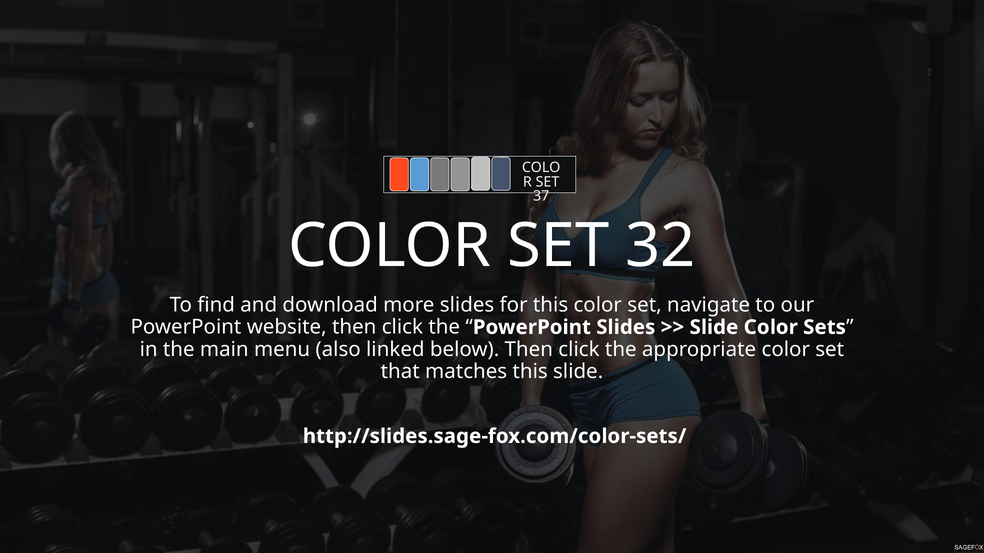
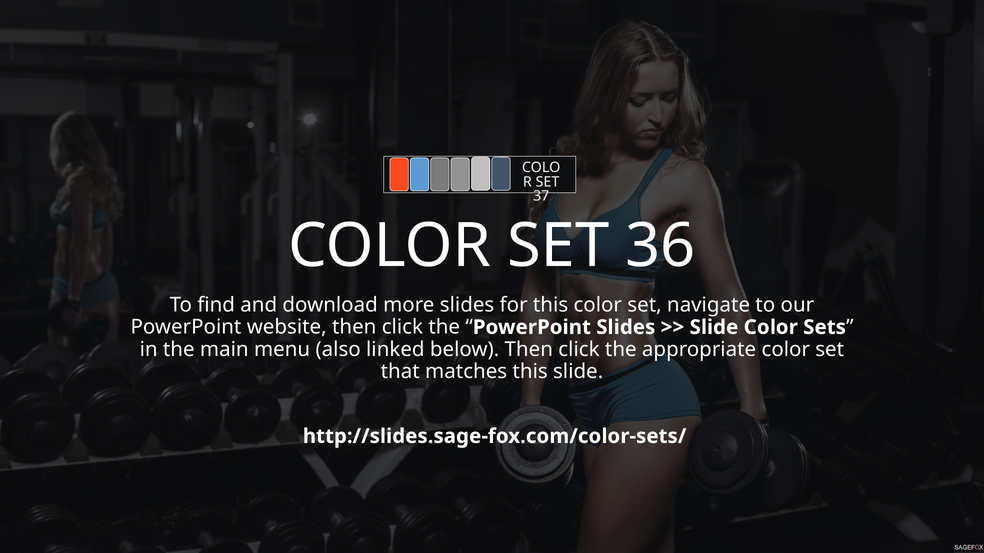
32: 32 -> 36
